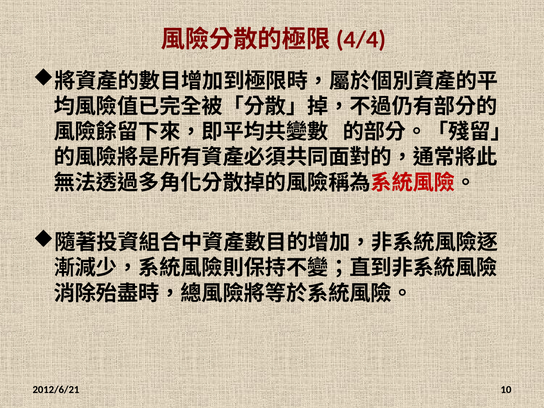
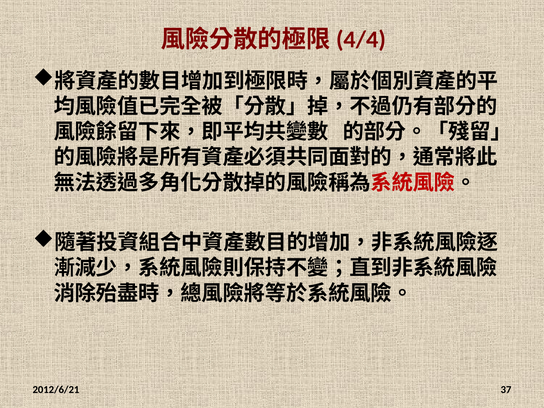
10: 10 -> 37
